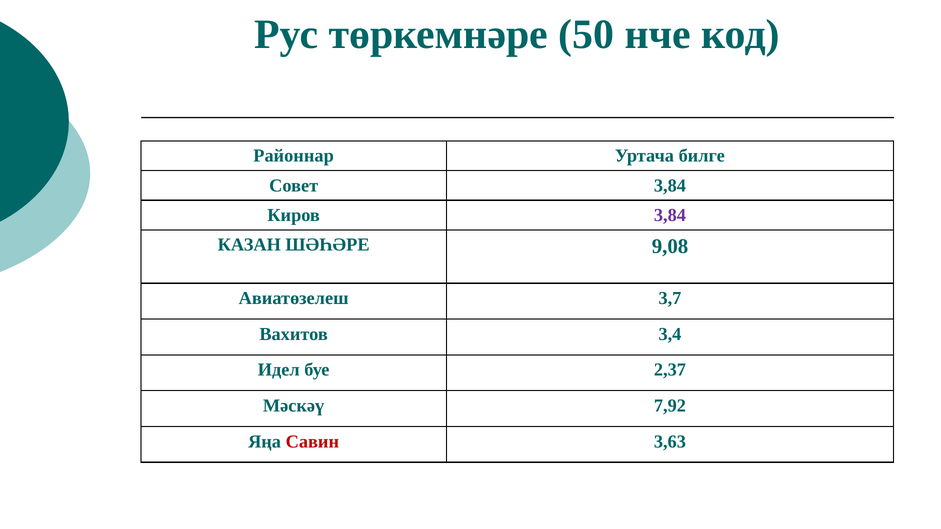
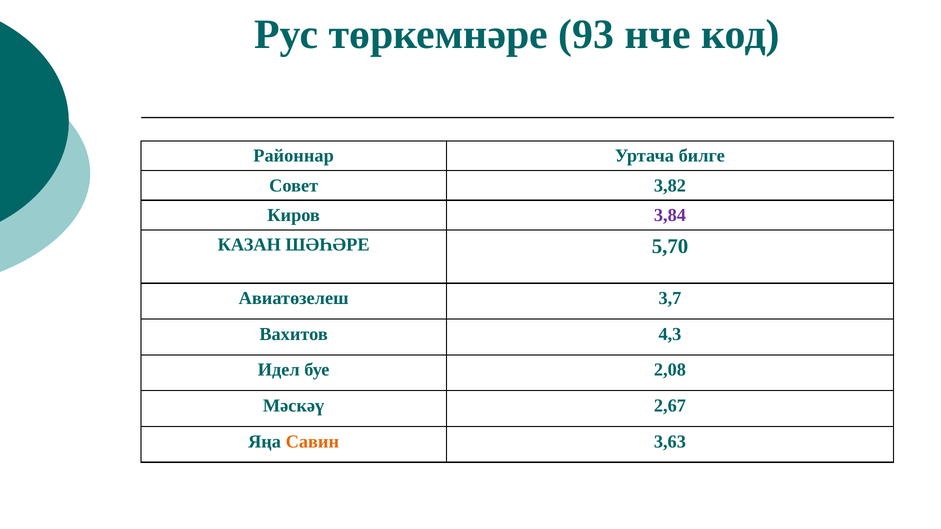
50: 50 -> 93
Совет 3,84: 3,84 -> 3,82
9,08: 9,08 -> 5,70
3,4: 3,4 -> 4,3
2,37: 2,37 -> 2,08
7,92: 7,92 -> 2,67
Савин colour: red -> orange
